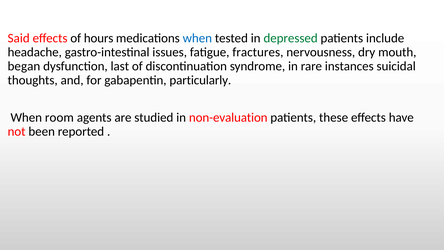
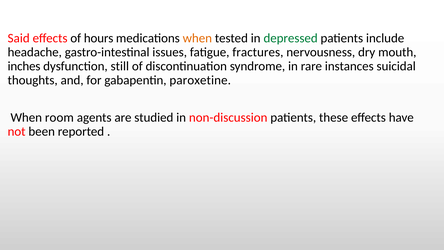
when at (197, 38) colour: blue -> orange
began: began -> inches
last: last -> still
particularly: particularly -> paroxetine
non-evaluation: non-evaluation -> non-discussion
